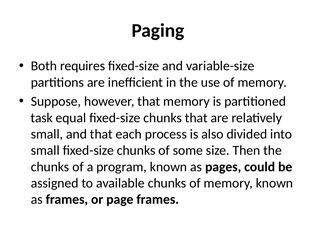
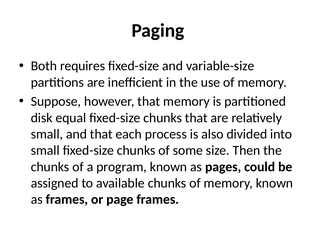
task: task -> disk
